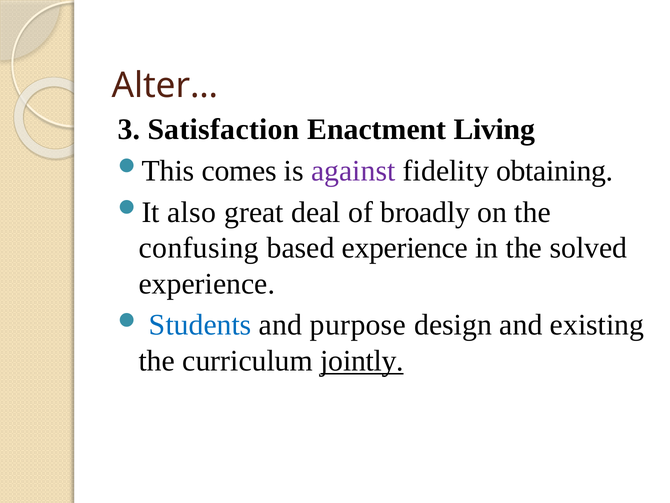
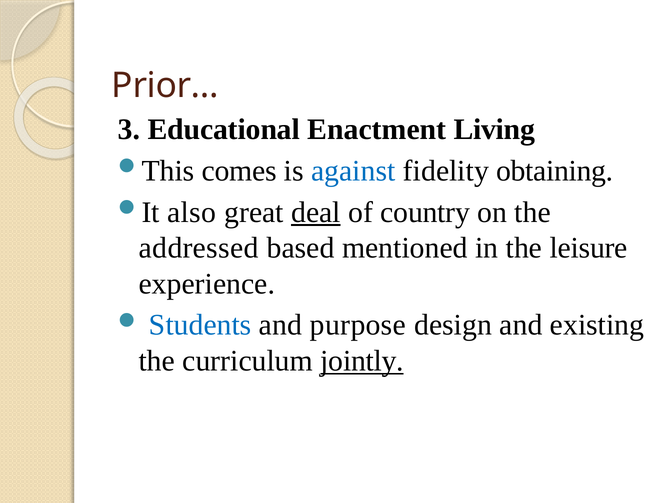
Alter…: Alter… -> Prior…
Satisfaction: Satisfaction -> Educational
against colour: purple -> blue
deal underline: none -> present
broadly: broadly -> country
confusing: confusing -> addressed
based experience: experience -> mentioned
solved: solved -> leisure
